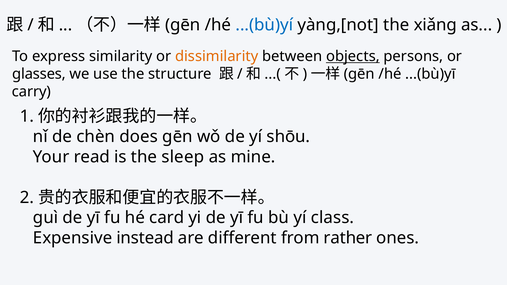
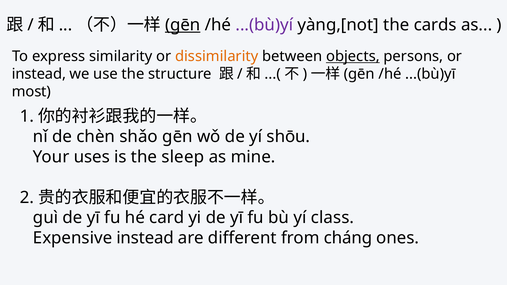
gēn at (183, 25) underline: none -> present
...(bù)yí colour: blue -> purple
xiǎng: xiǎng -> cards
glasses at (39, 74): glasses -> instead
carry: carry -> most
does: does -> shǎo
read: read -> uses
rather: rather -> cháng
